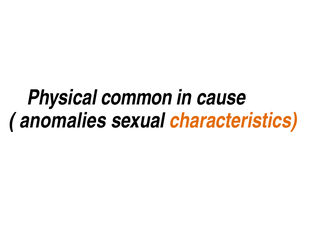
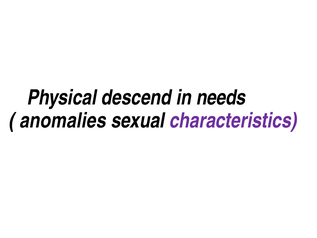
common: common -> descend
cause: cause -> needs
characteristics colour: orange -> purple
